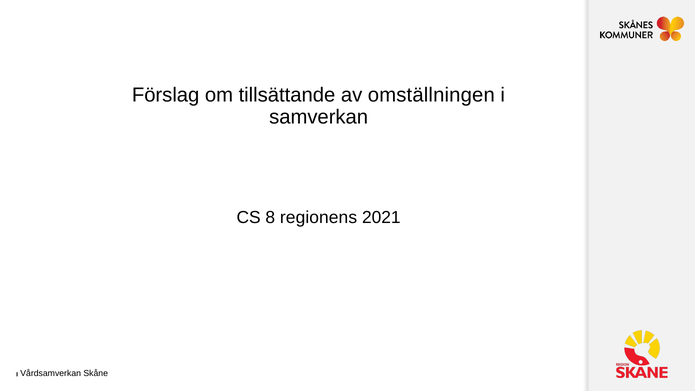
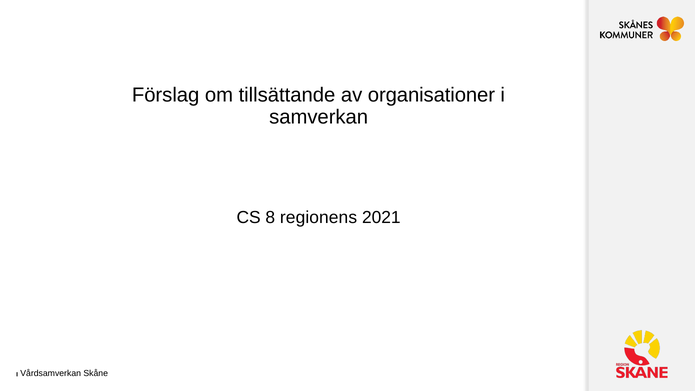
omställningen: omställningen -> organisationer
